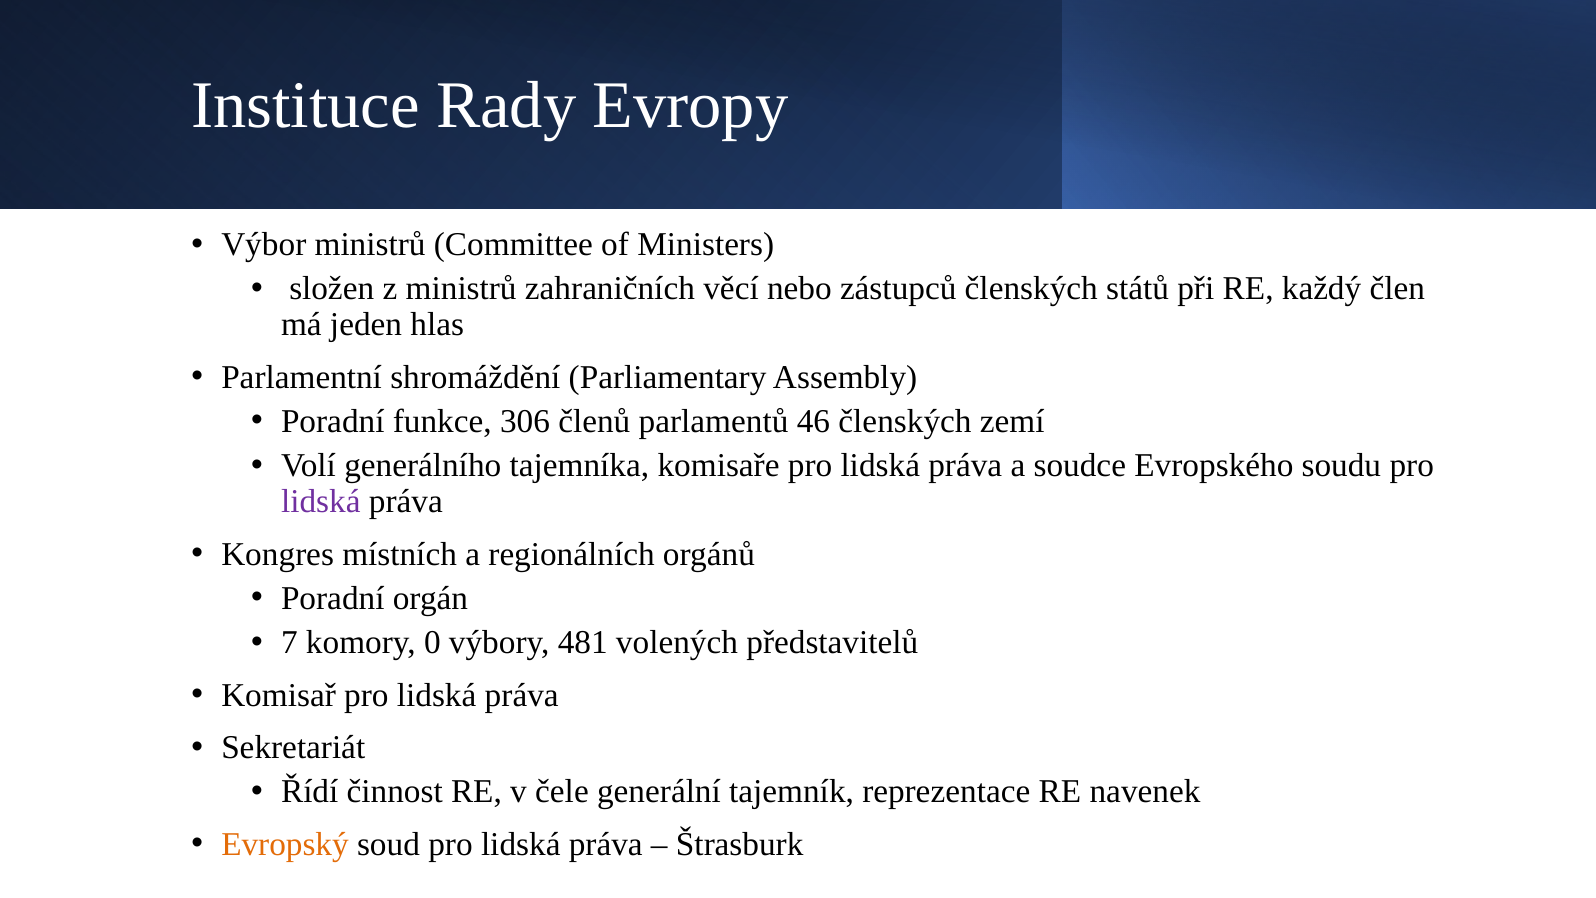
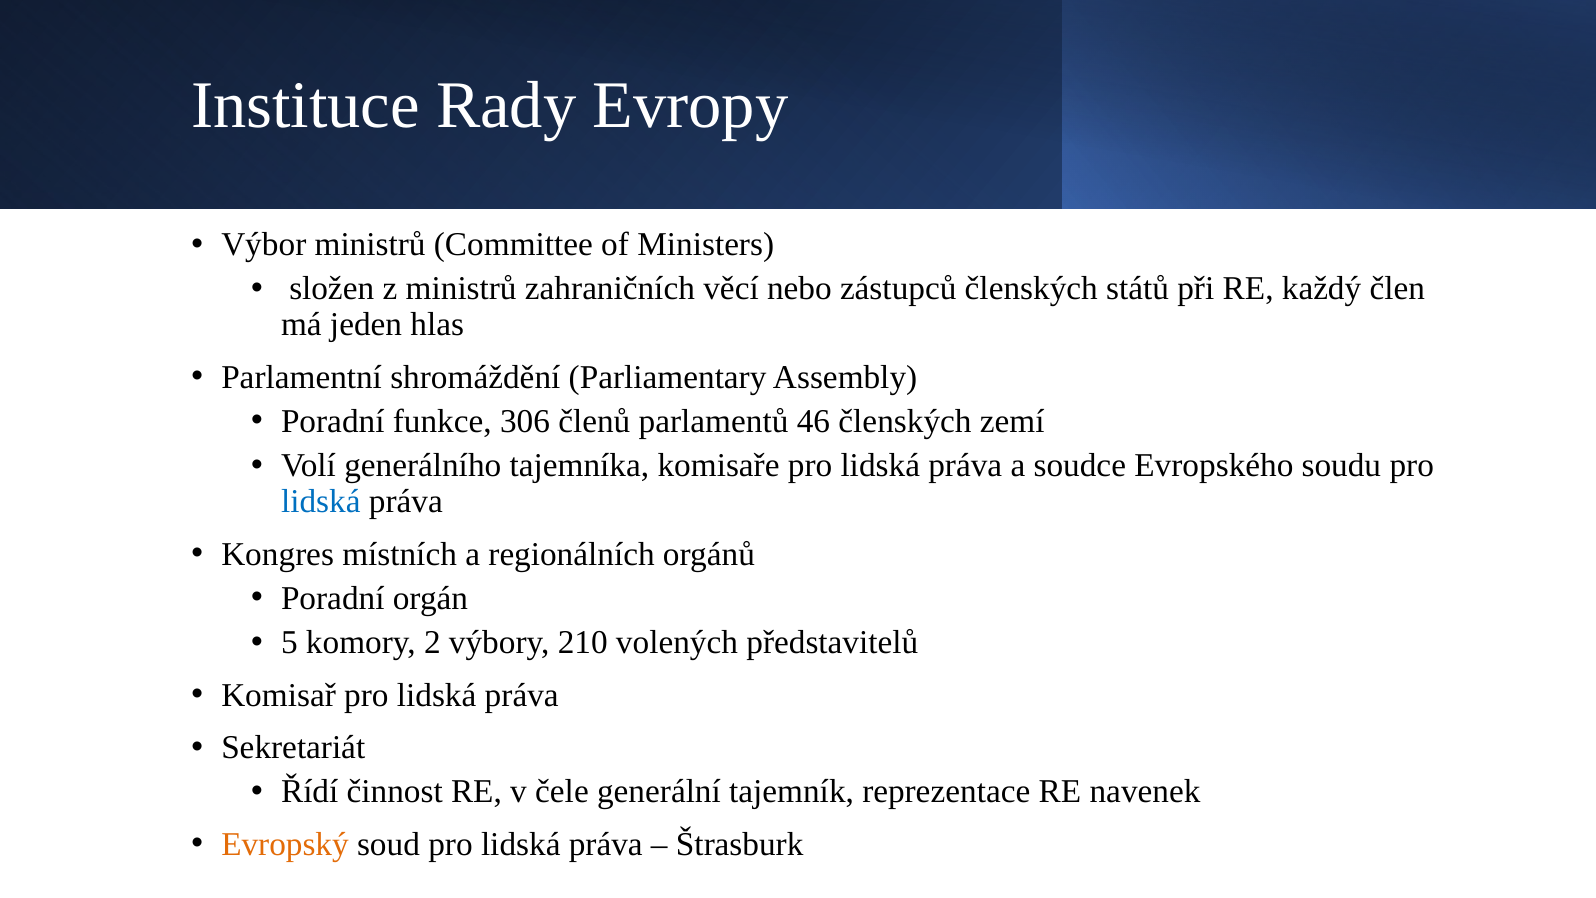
lidská at (321, 501) colour: purple -> blue
7: 7 -> 5
0: 0 -> 2
481: 481 -> 210
